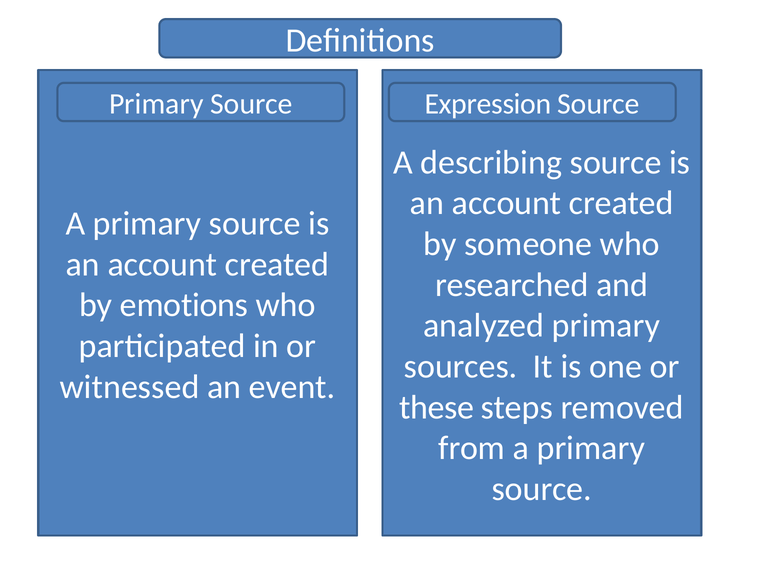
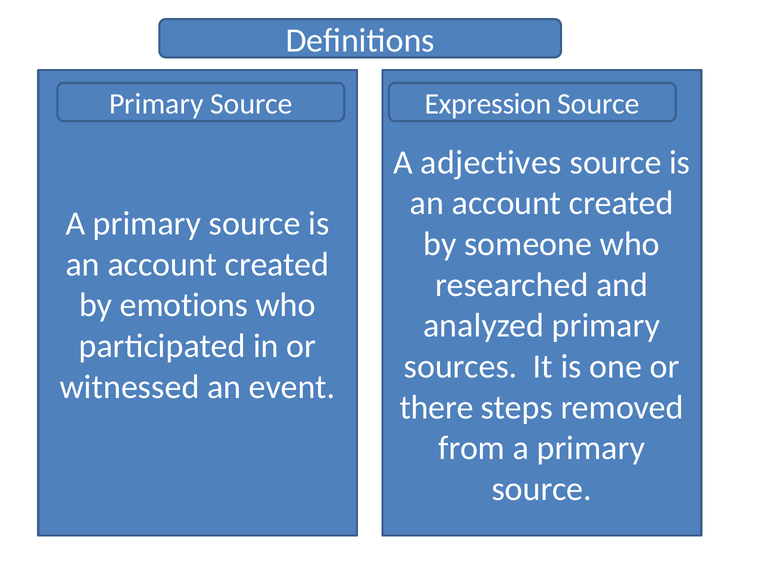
describing: describing -> adjectives
these: these -> there
